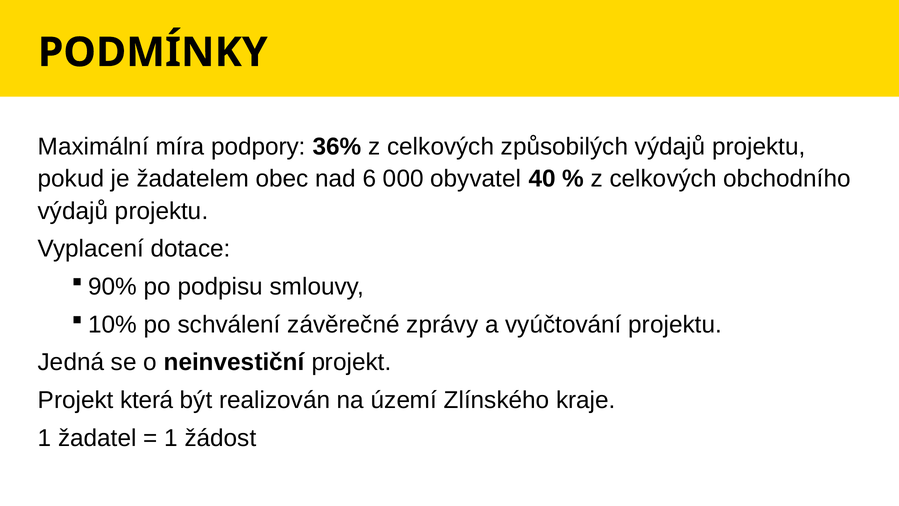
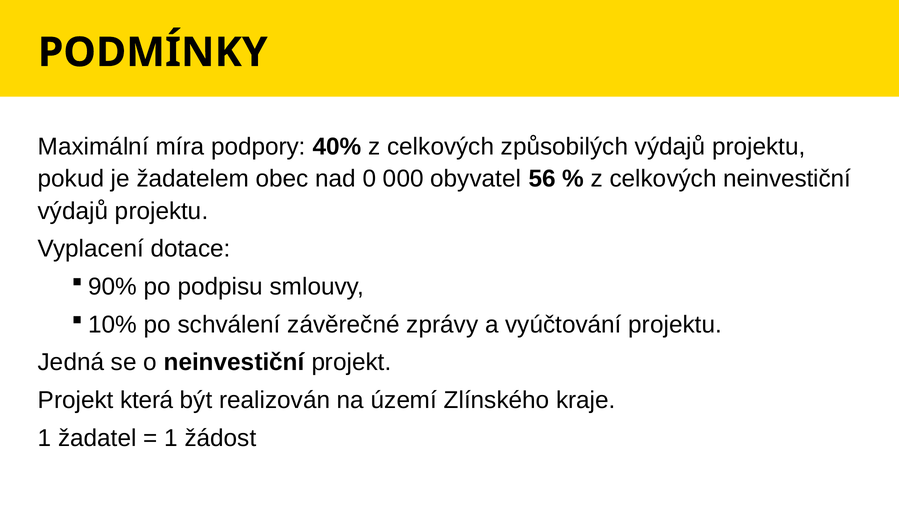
36%: 36% -> 40%
6: 6 -> 0
40: 40 -> 56
celkových obchodního: obchodního -> neinvestiční
